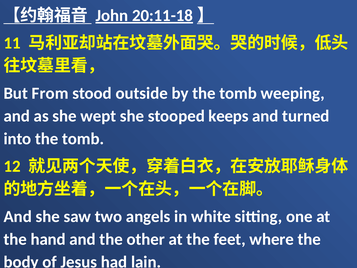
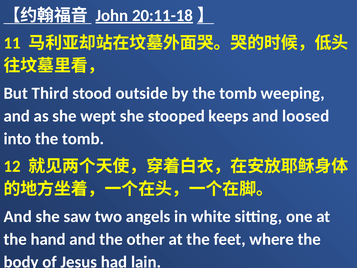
From: From -> Third
turned: turned -> loosed
